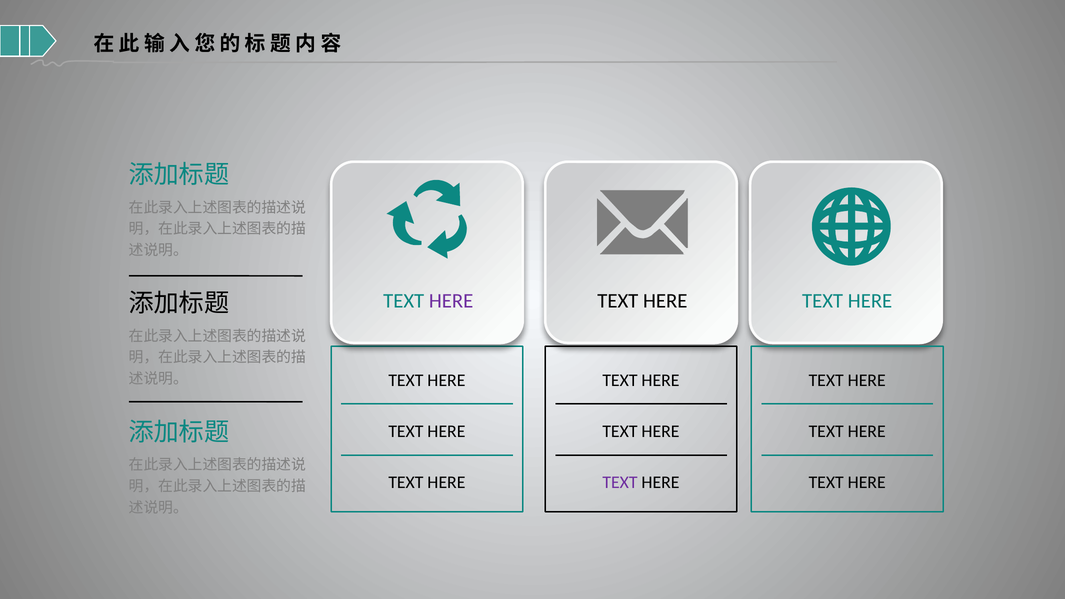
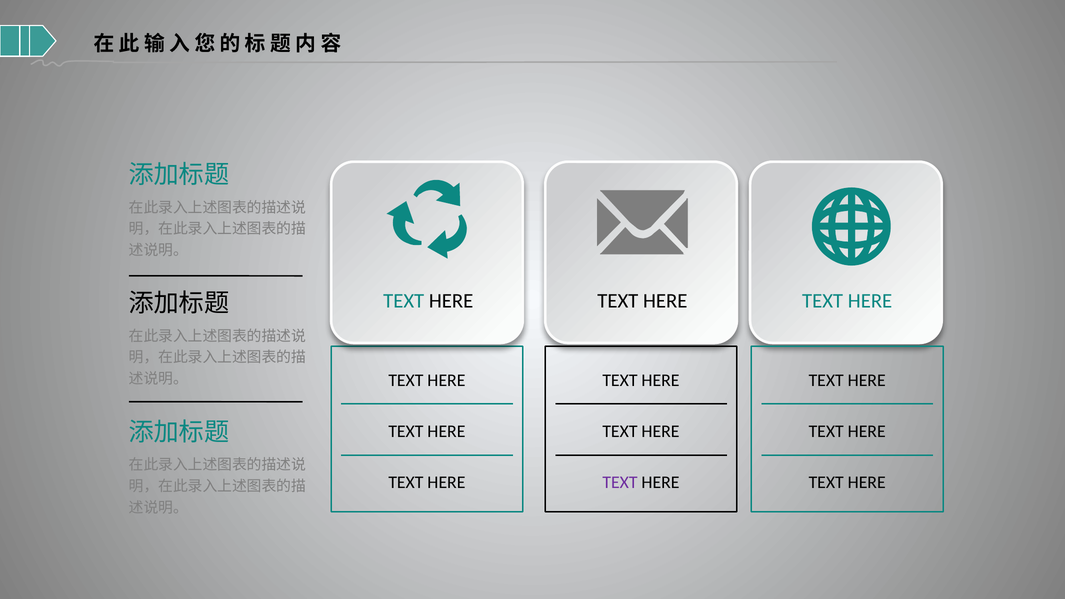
HERE at (451, 301) colour: purple -> black
